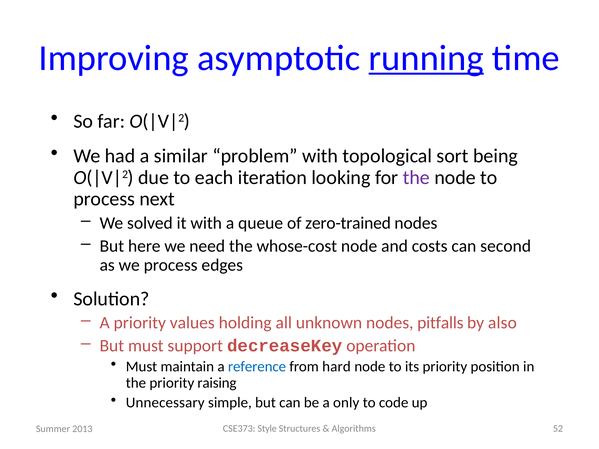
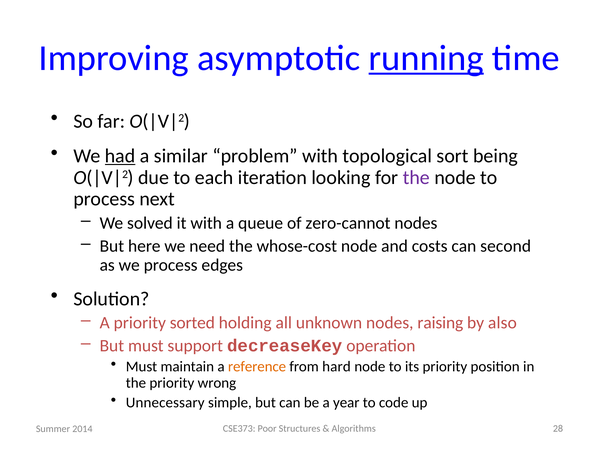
had underline: none -> present
zero-trained: zero-trained -> zero-cannot
values: values -> sorted
pitfalls: pitfalls -> raising
reference colour: blue -> orange
raising: raising -> wrong
only: only -> year
Style: Style -> Poor
52: 52 -> 28
2013: 2013 -> 2014
